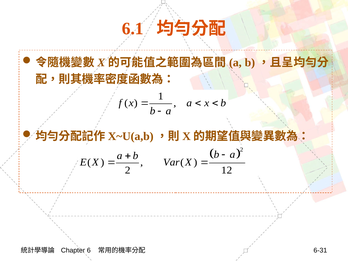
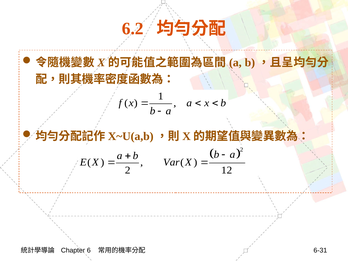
6.1: 6.1 -> 6.2
